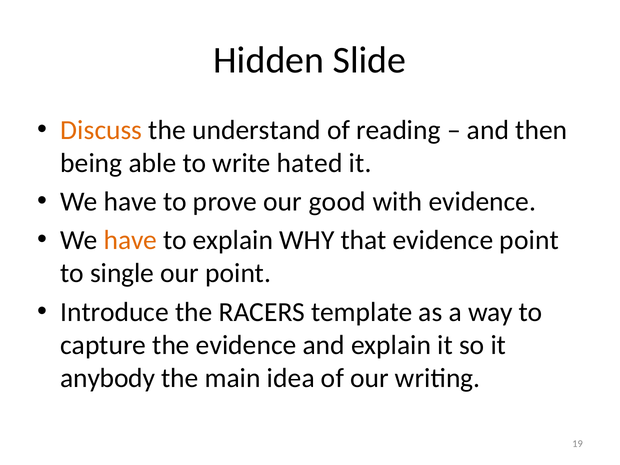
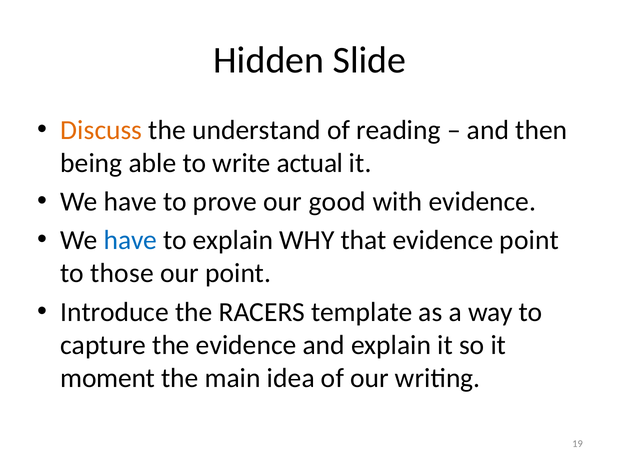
hated: hated -> actual
have at (130, 240) colour: orange -> blue
single: single -> those
anybody: anybody -> moment
